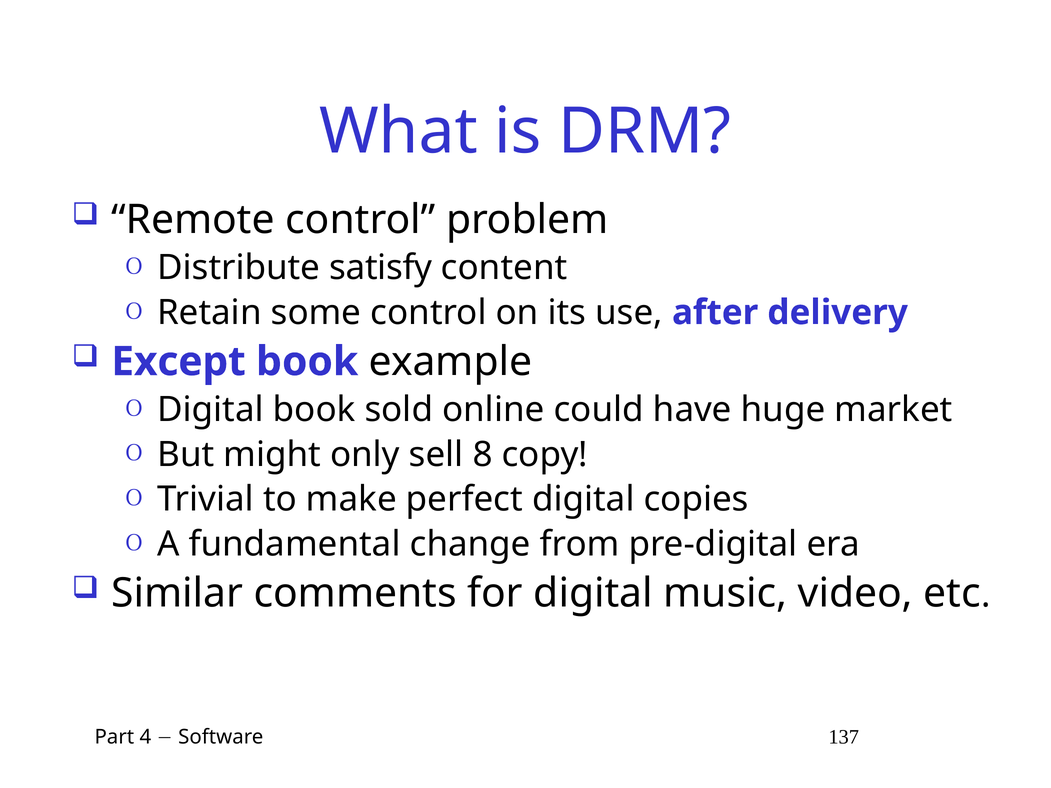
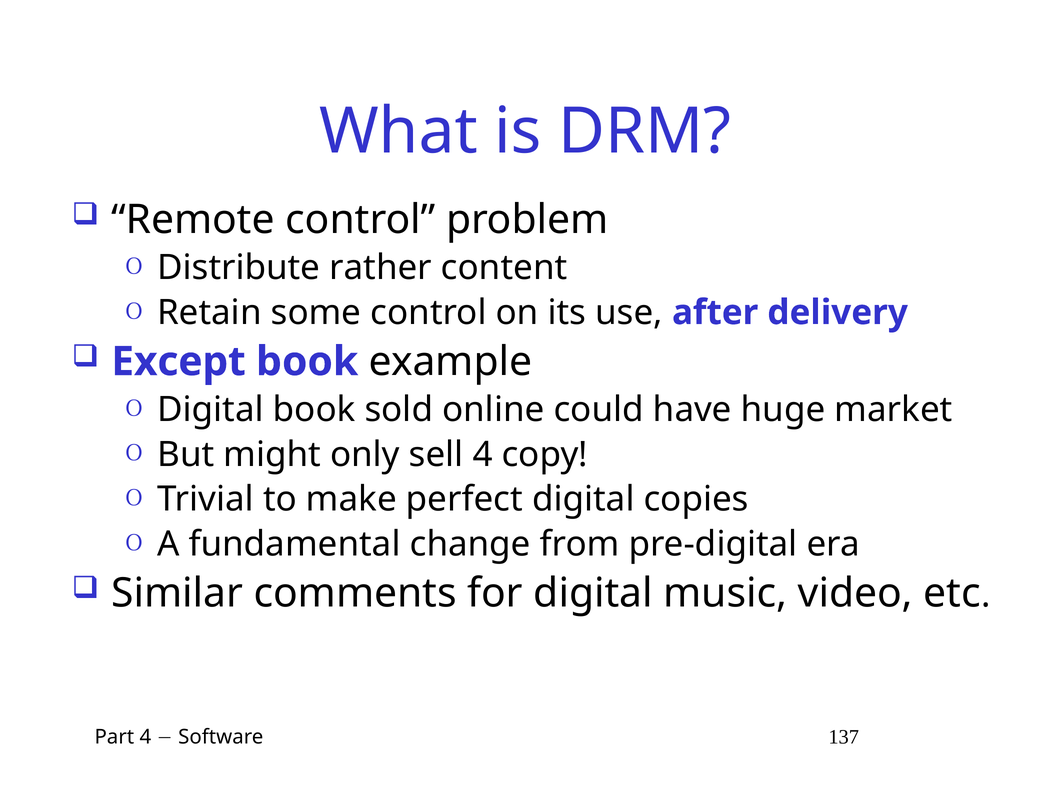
satisfy: satisfy -> rather
sell 8: 8 -> 4
